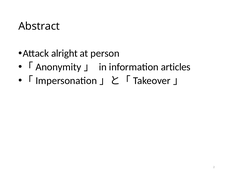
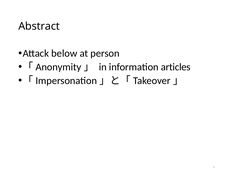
alright: alright -> below
